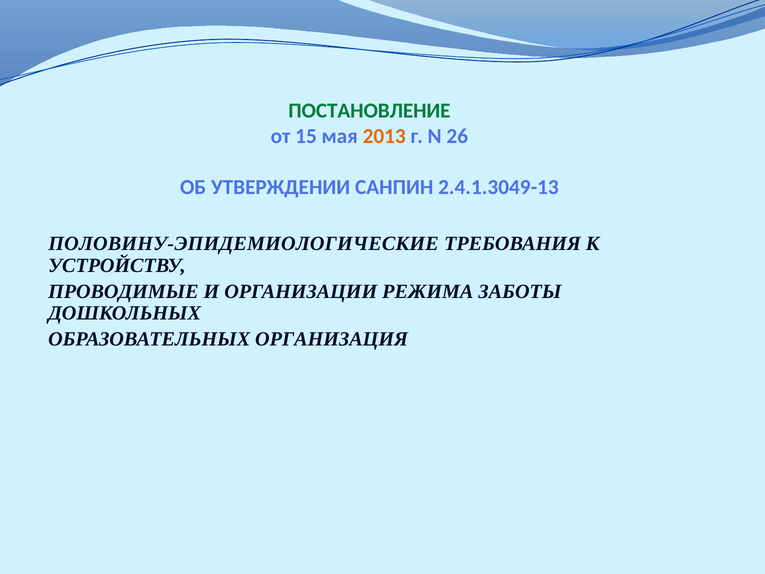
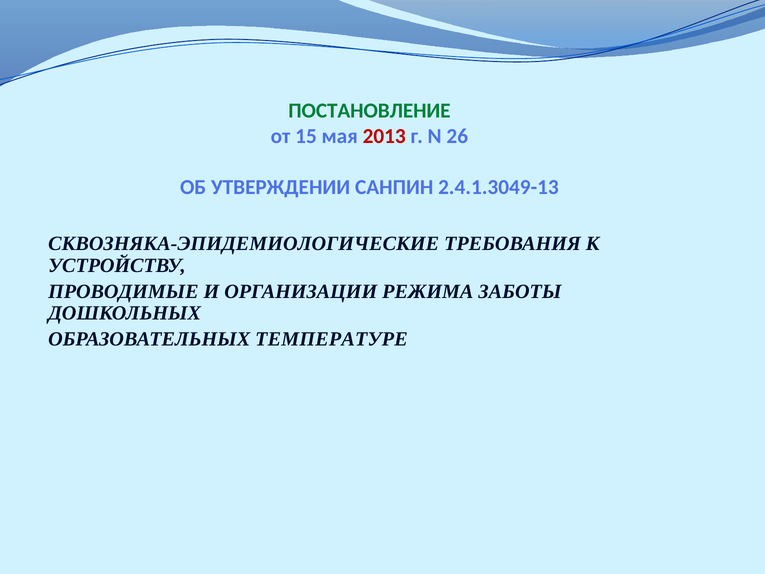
2013 colour: orange -> red
ПОЛОВИНУ-ЭПИДЕМИОЛОГИЧЕСКИЕ: ПОЛОВИНУ-ЭПИДЕМИОЛОГИЧЕСКИЕ -> СКВОЗНЯКА-ЭПИДЕМИОЛОГИЧЕСКИЕ
ОРГАНИЗАЦИЯ: ОРГАНИЗАЦИЯ -> ТЕМПЕРАТУРЕ
